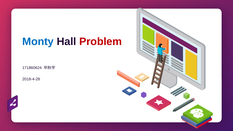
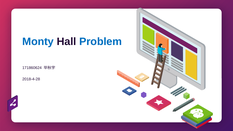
Problem colour: red -> blue
